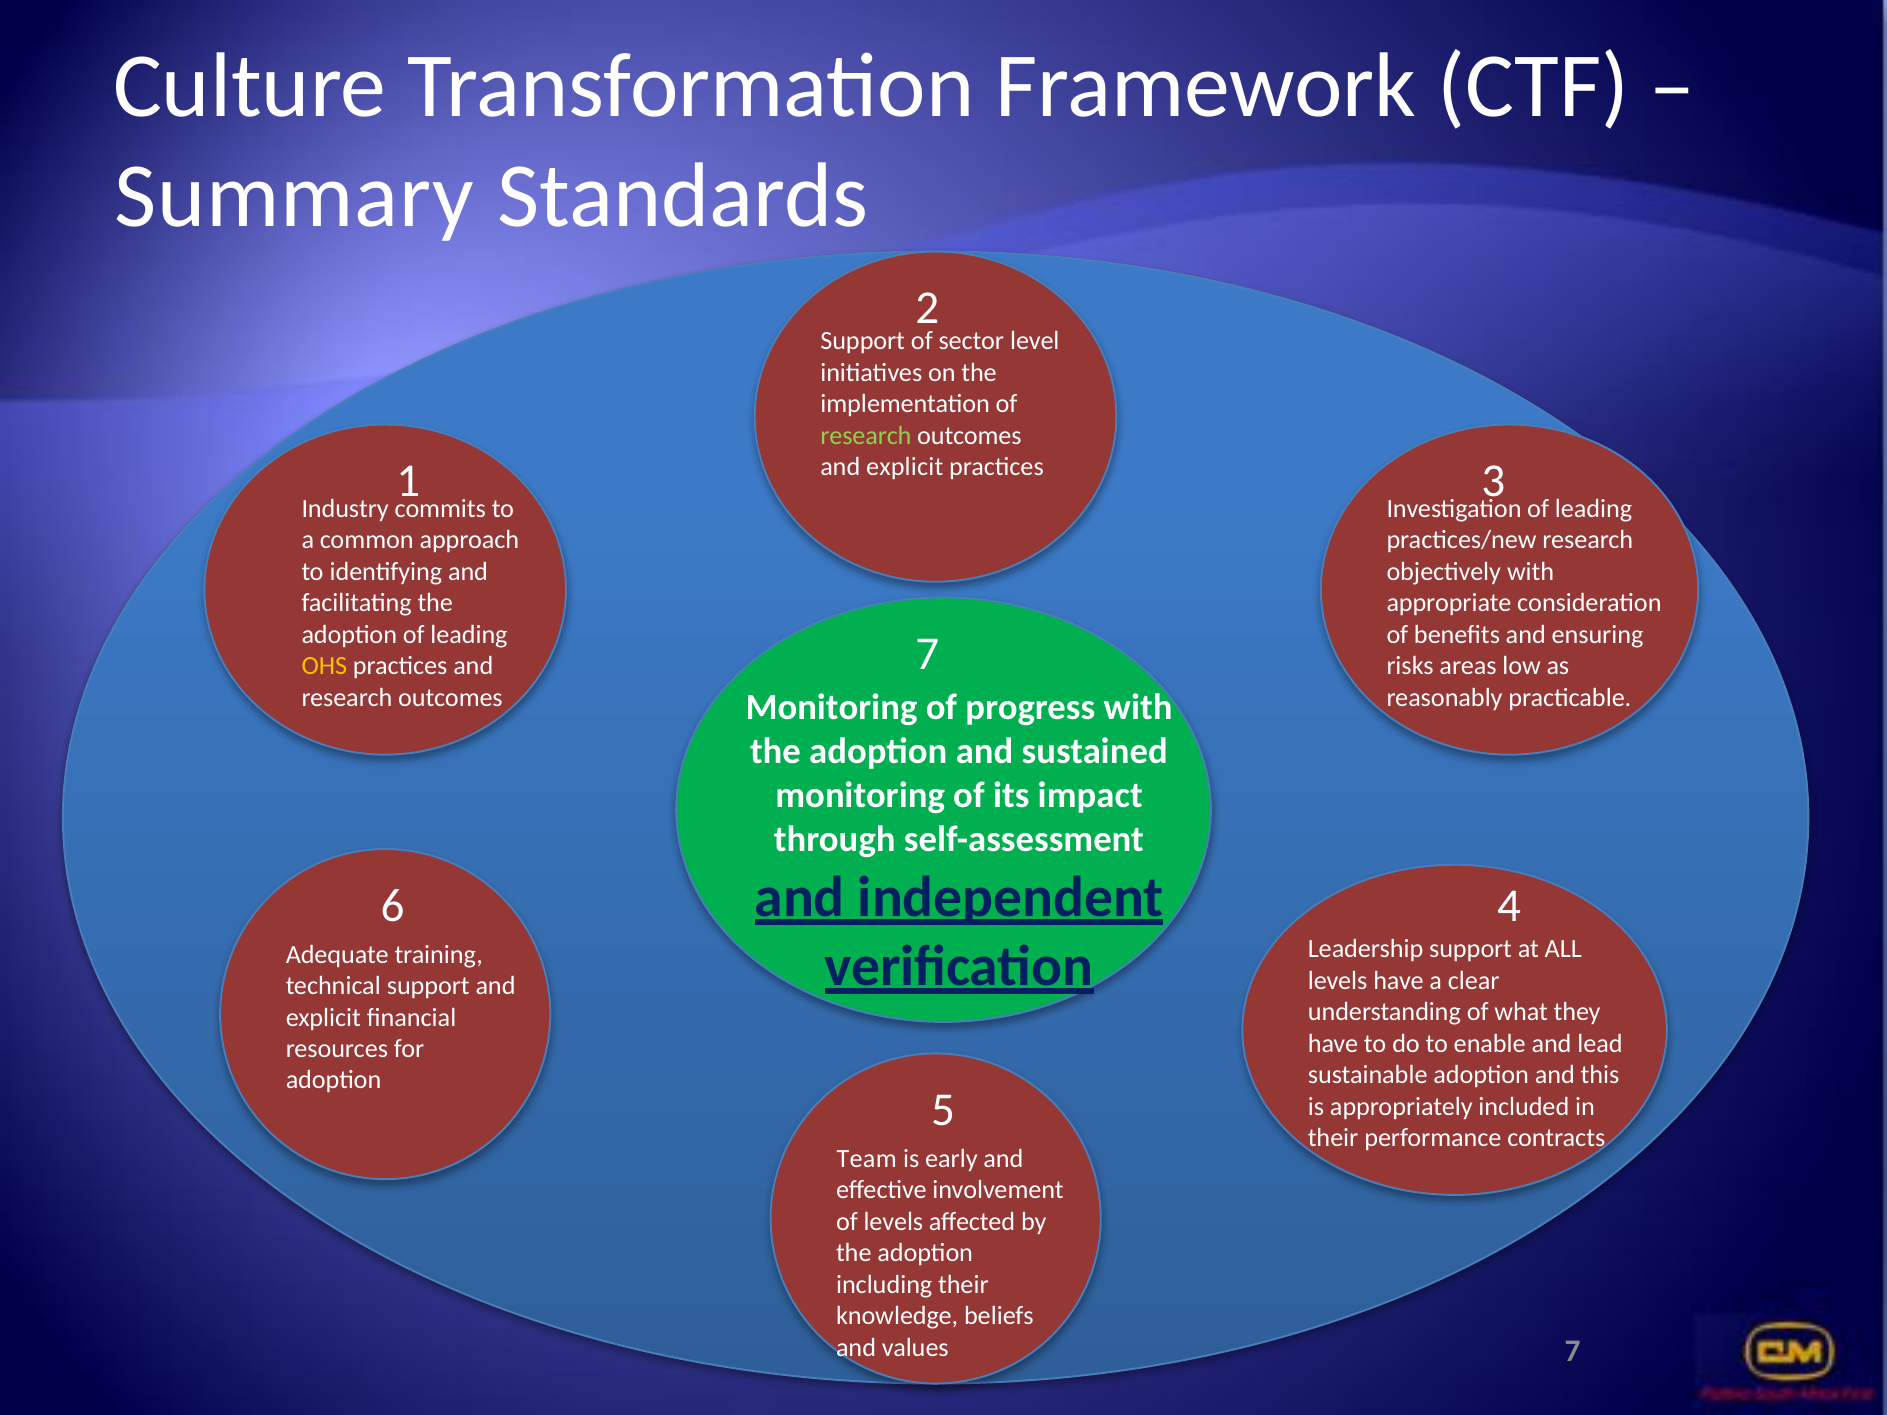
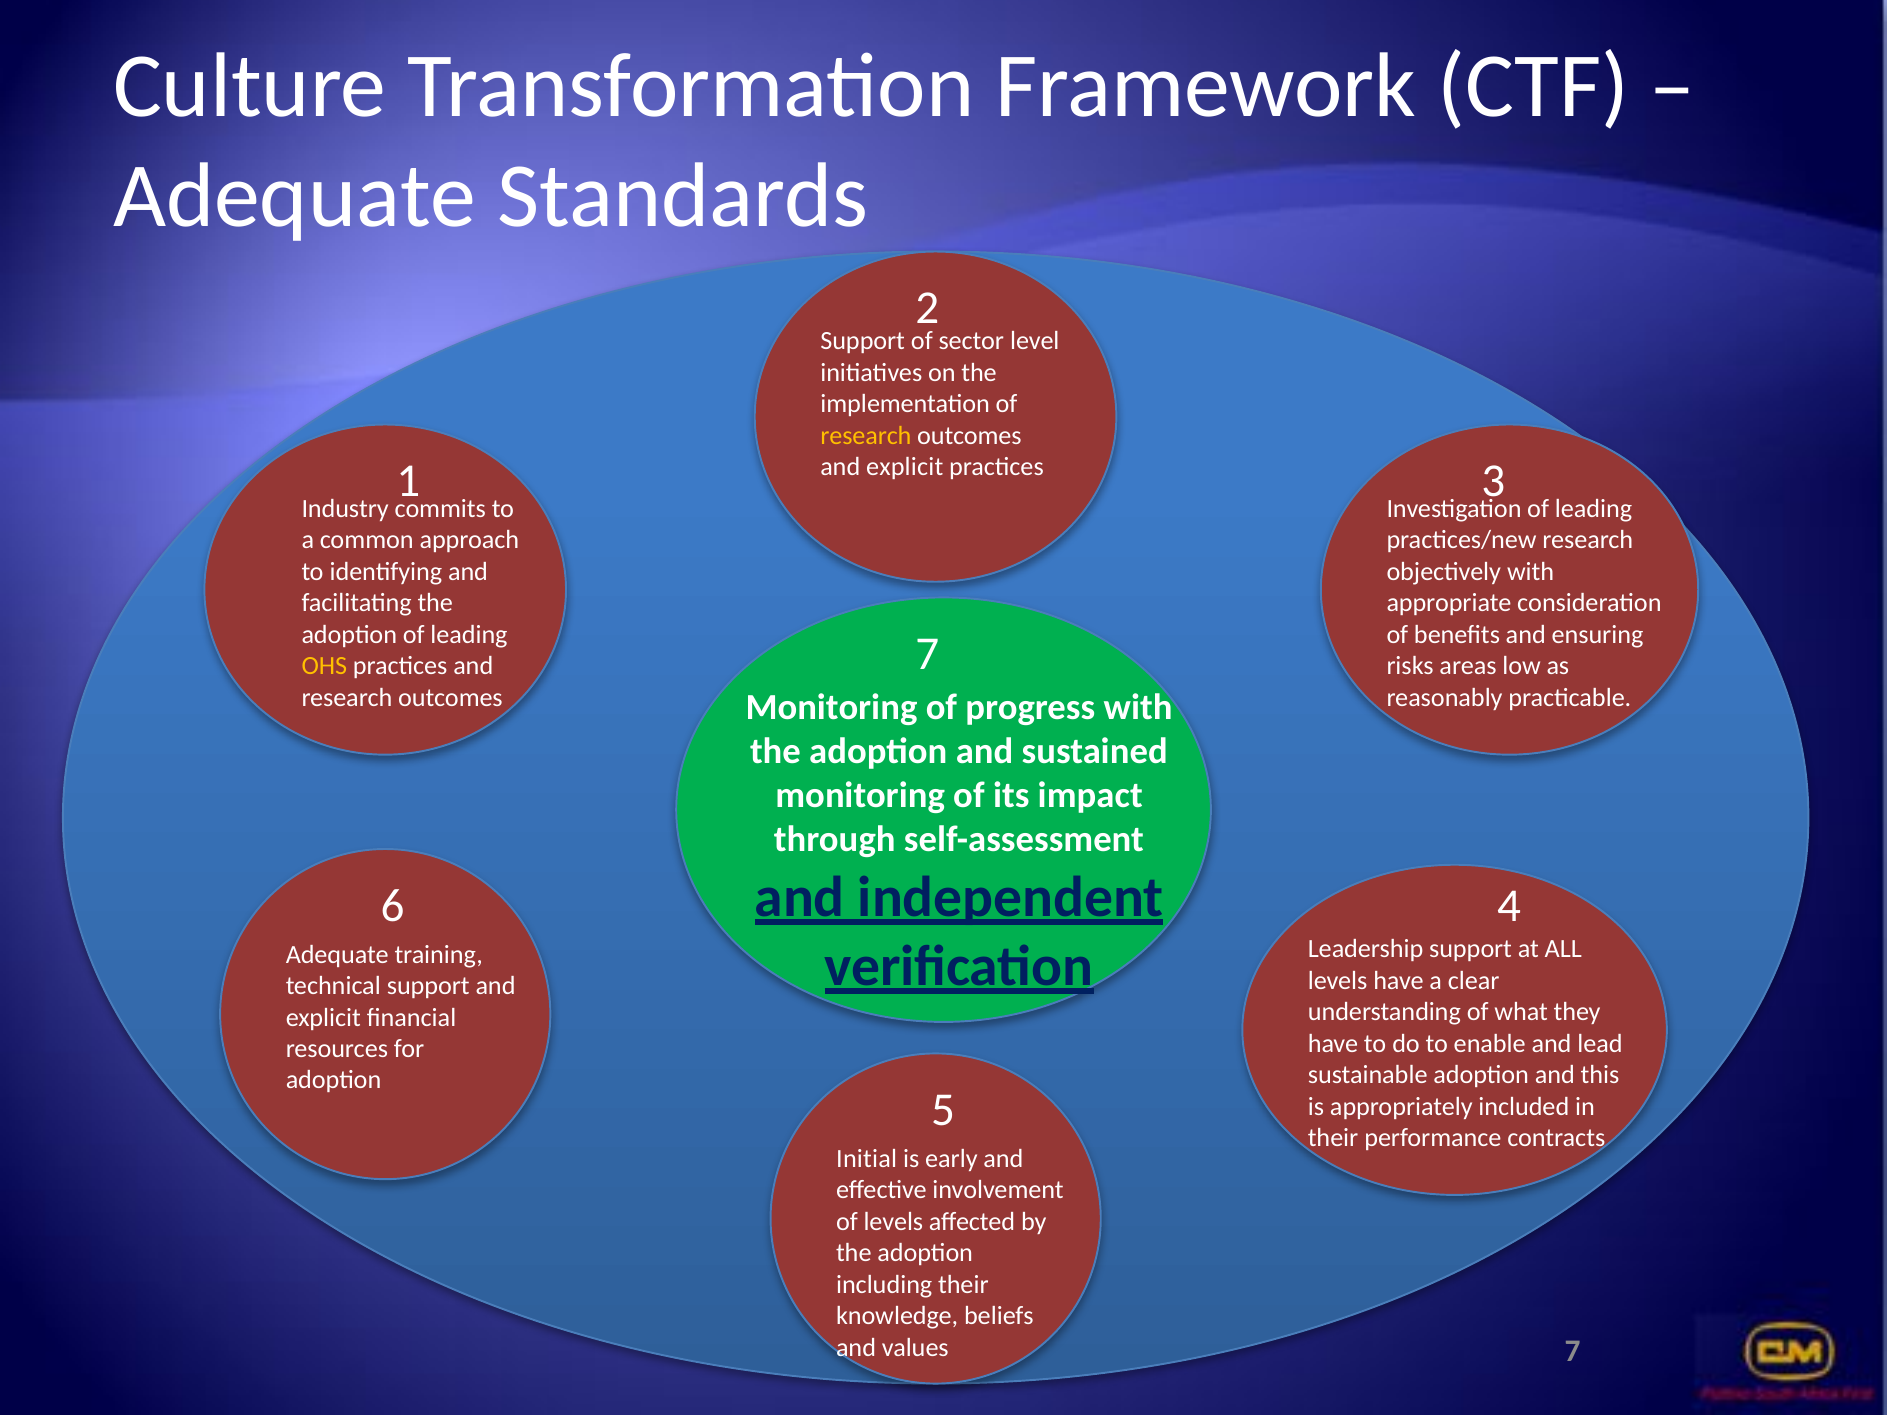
Summary at (294, 197): Summary -> Adequate
research at (866, 436) colour: light green -> yellow
Team: Team -> Initial
